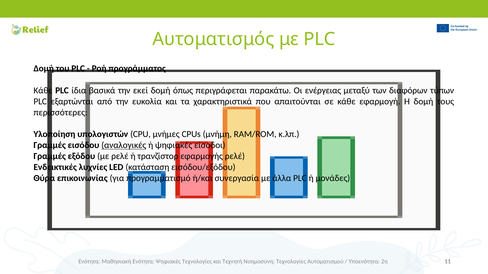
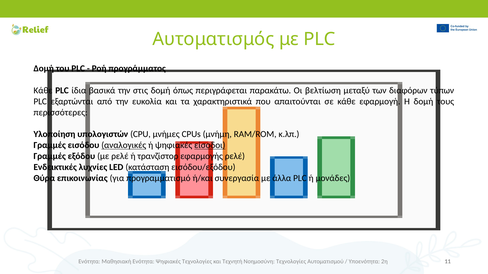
εκεί: εκεί -> στις
ενέργειας: ενέργειας -> βελτίωση
είσοδοι underline: none -> present
